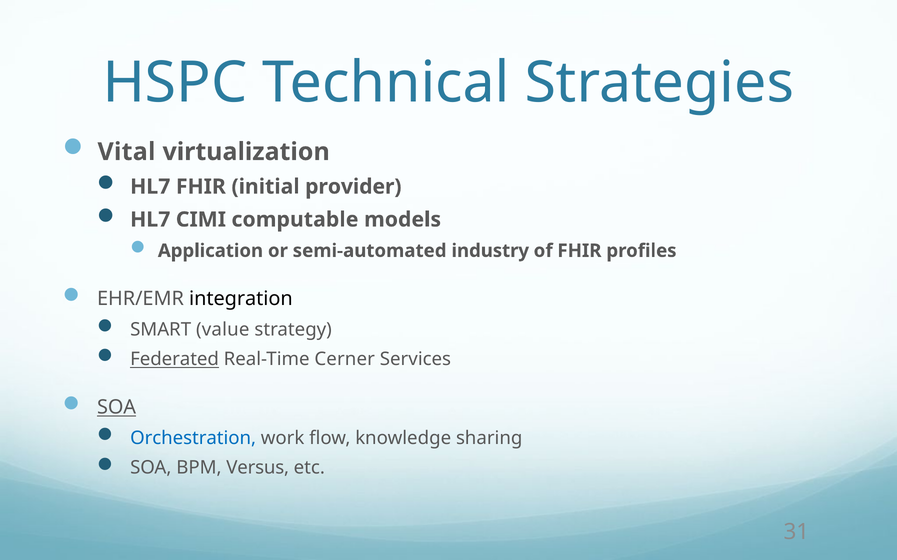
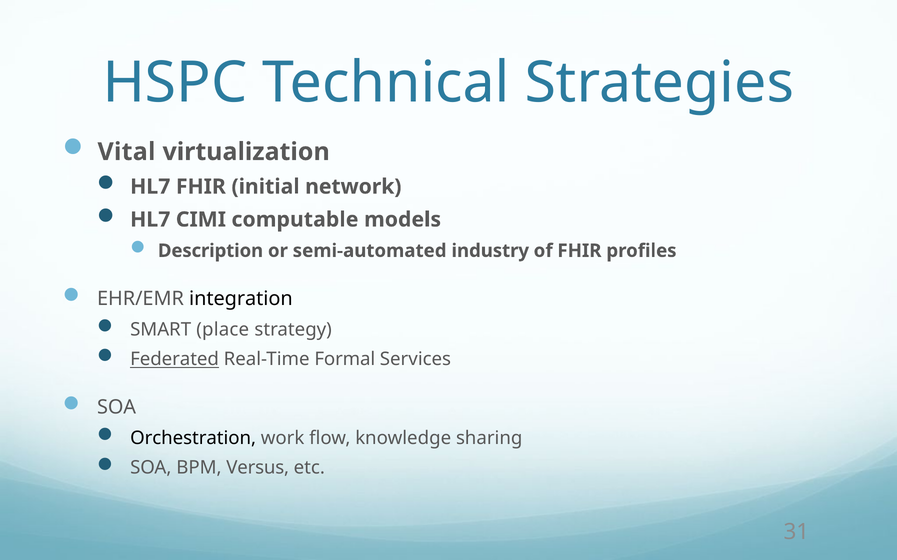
provider: provider -> network
Application: Application -> Description
value: value -> place
Cerner: Cerner -> Formal
SOA at (117, 408) underline: present -> none
Orchestration colour: blue -> black
